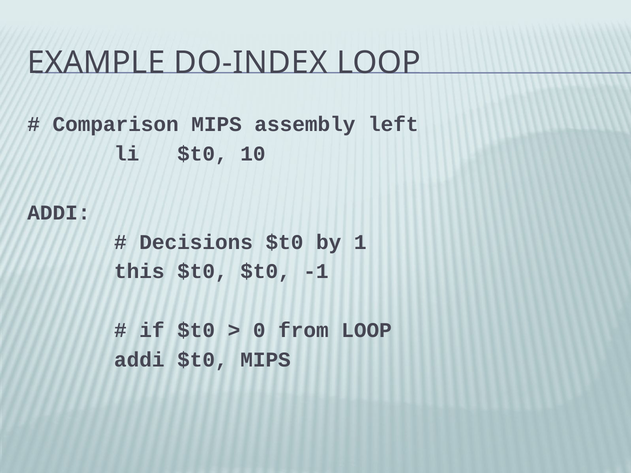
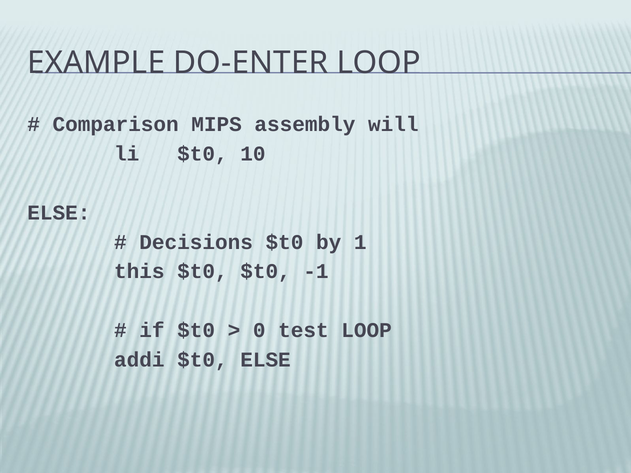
DO-INDEX: DO-INDEX -> DO-ENTER
left: left -> will
ADDI at (59, 213): ADDI -> ELSE
from: from -> test
$t0 MIPS: MIPS -> ELSE
